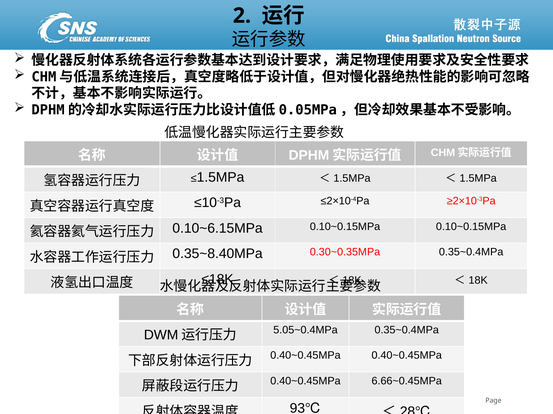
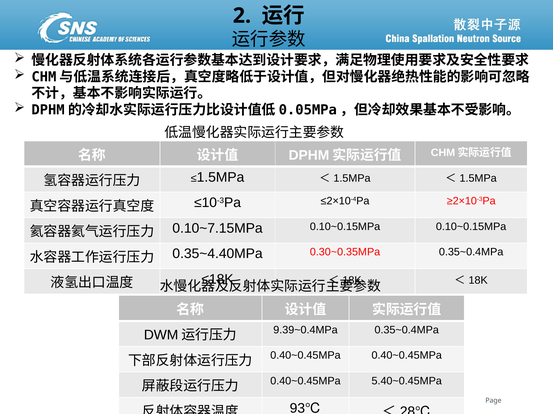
0.10~6.15MPa: 0.10~6.15MPa -> 0.10~7.15MPa
0.35~8.40MPa: 0.35~8.40MPa -> 0.35~4.40MPa
5.05~0.4MPa: 5.05~0.4MPa -> 9.39~0.4MPa
6.66~0.45MPa: 6.66~0.45MPa -> 5.40~0.45MPa
